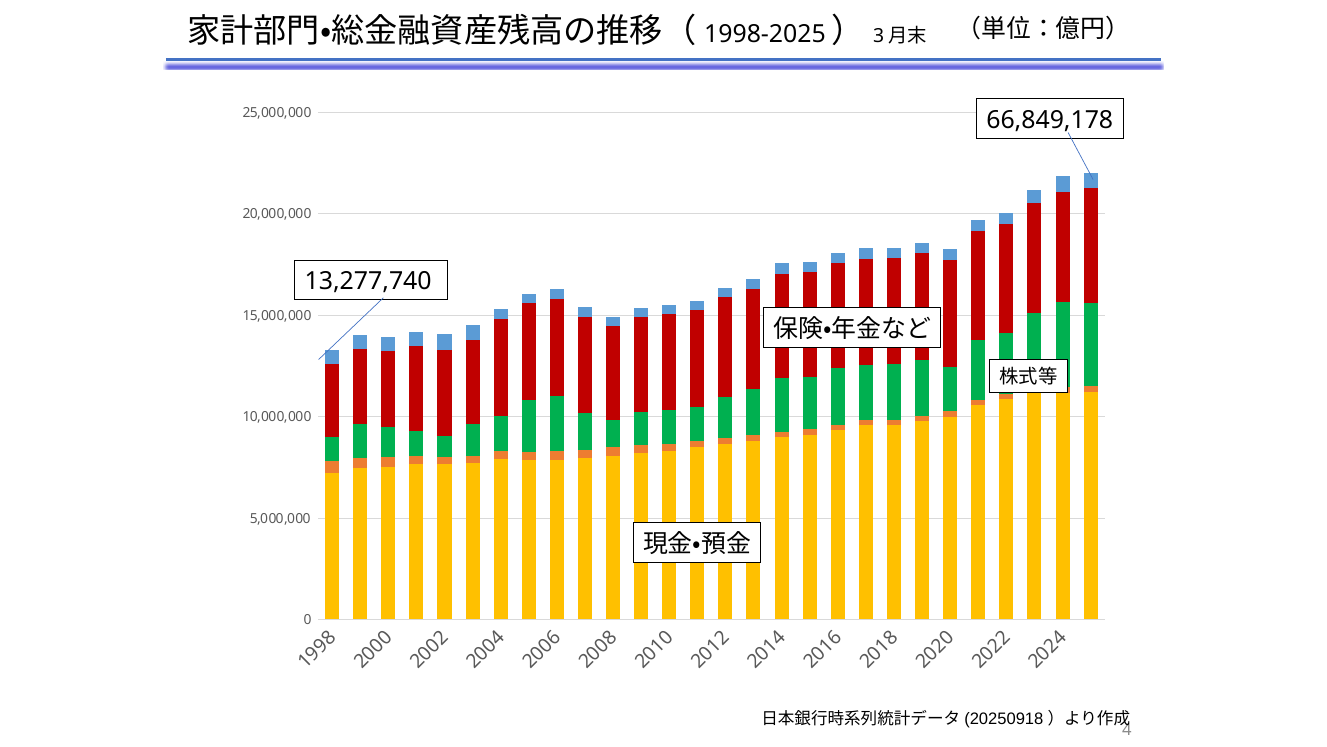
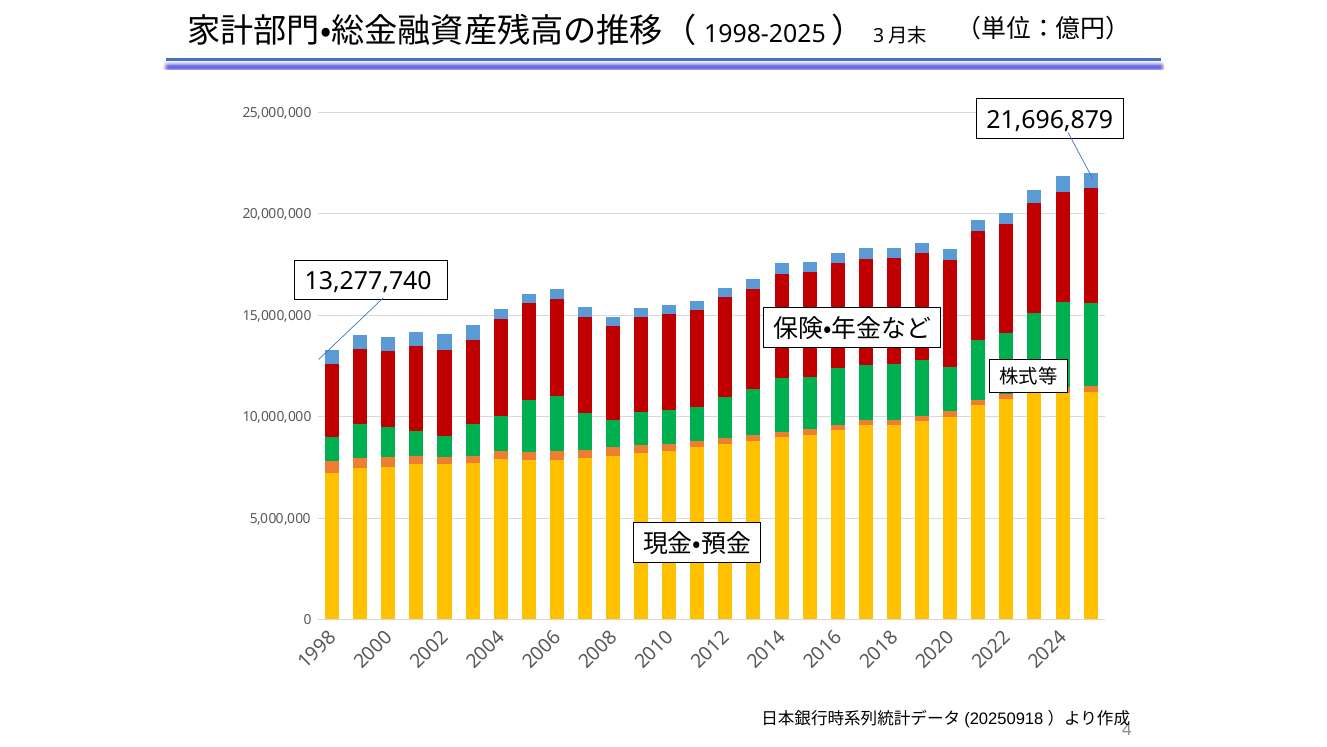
66,849,178: 66,849,178 -> 21,696,879
